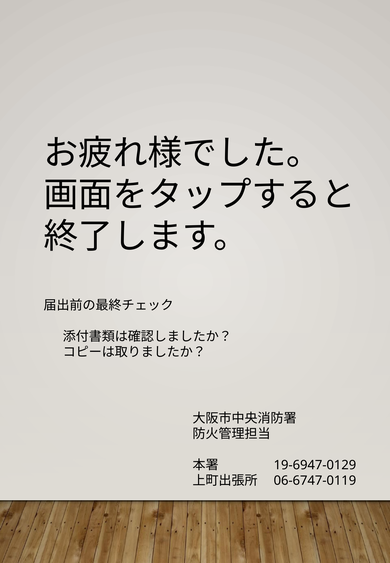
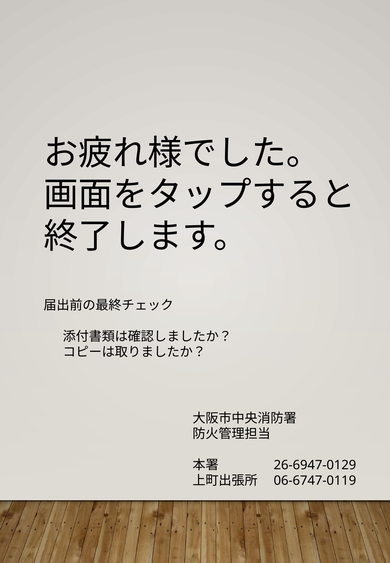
19-6947-0129: 19-6947-0129 -> 26-6947-0129
